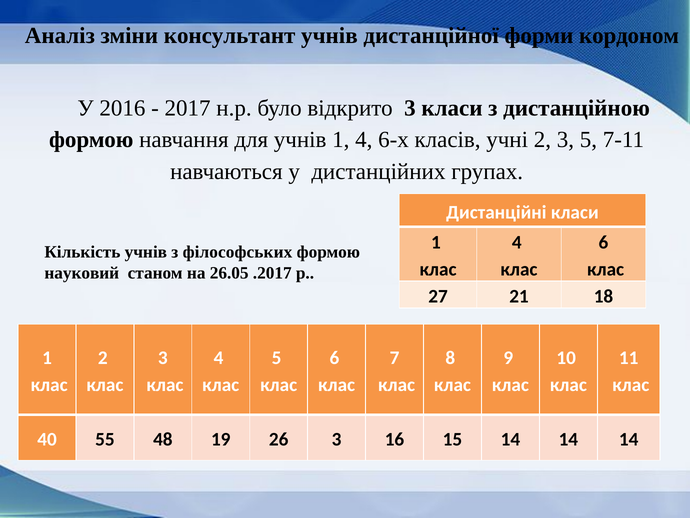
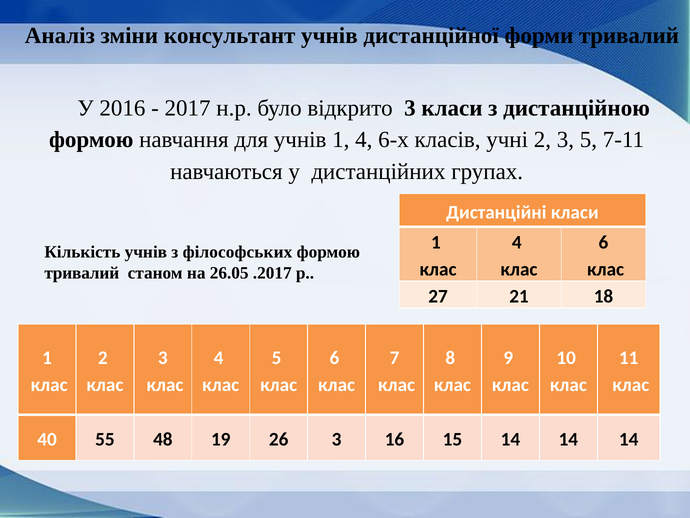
форми кордоном: кордоном -> тривалий
науковий at (82, 273): науковий -> тривалий
